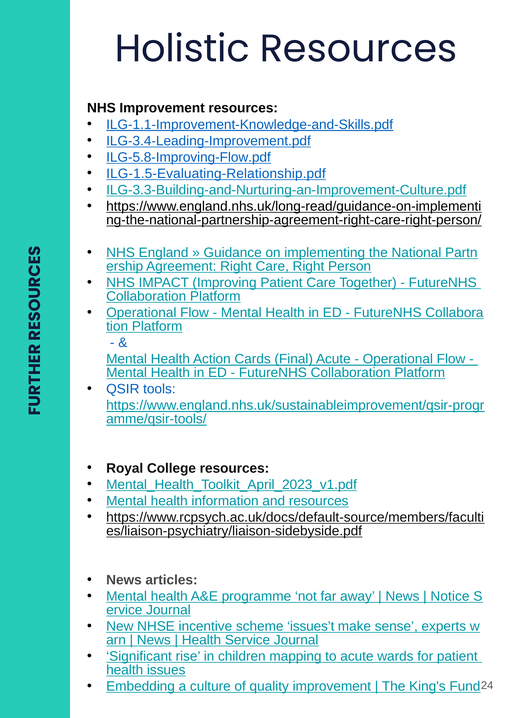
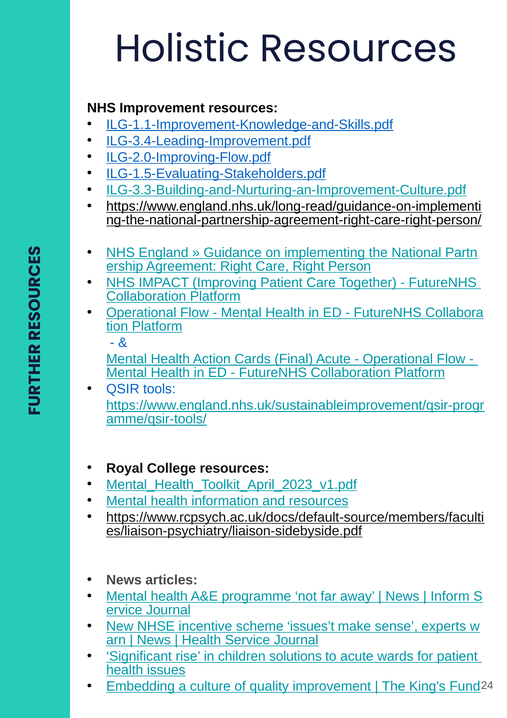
ILG-5.8-Improving-Flow.pdf: ILG-5.8-Improving-Flow.pdf -> ILG-2.0-Improving-Flow.pdf
ILG-1.5-Evaluating-Relationship.pdf: ILG-1.5-Evaluating-Relationship.pdf -> ILG-1.5-Evaluating-Stakeholders.pdf
Notice: Notice -> Inform
mapping: mapping -> solutions
